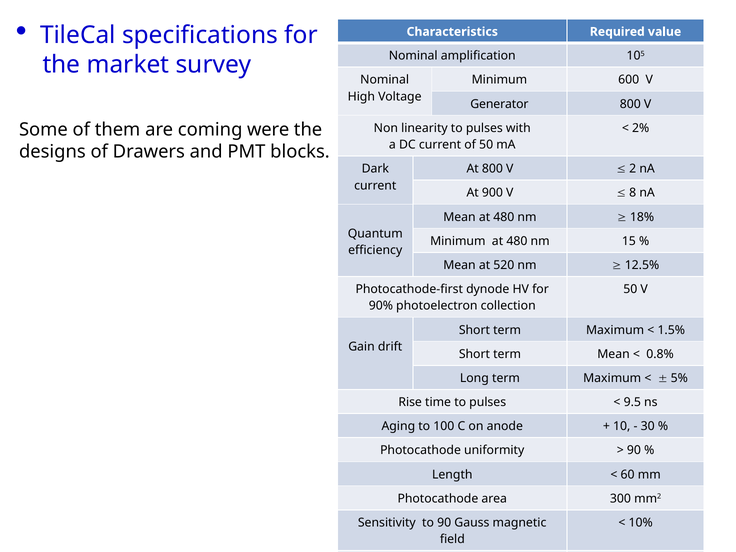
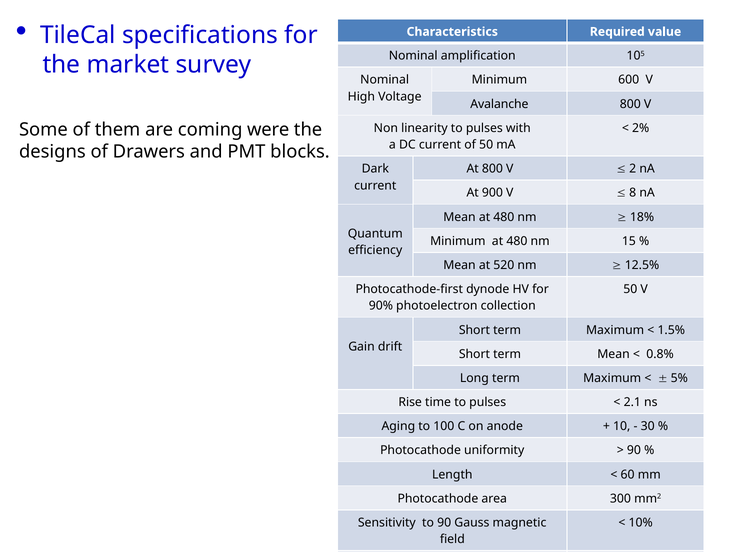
Generator: Generator -> Avalanche
9.5: 9.5 -> 2.1
